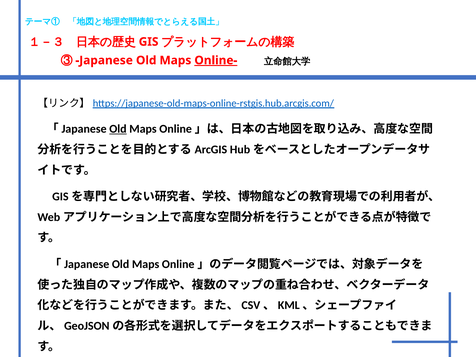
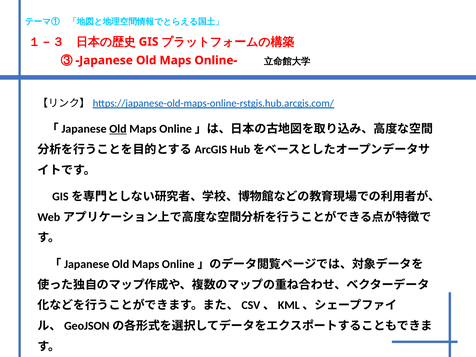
Online- underline: present -> none
